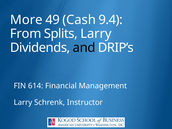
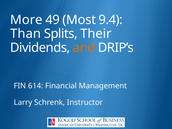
Cash: Cash -> Most
From: From -> Than
Splits Larry: Larry -> Their
and colour: black -> orange
